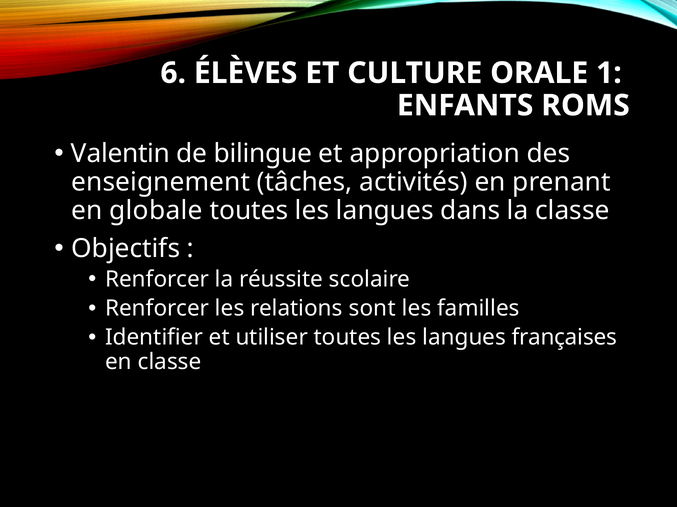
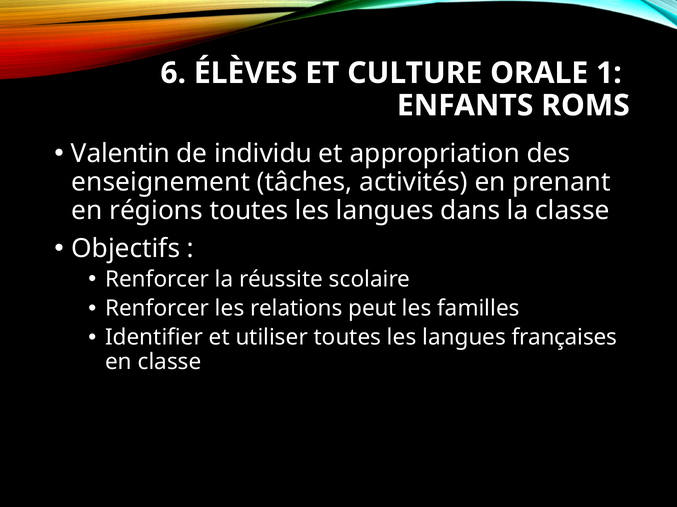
bilingue: bilingue -> individu
globale: globale -> régions
sont: sont -> peut
